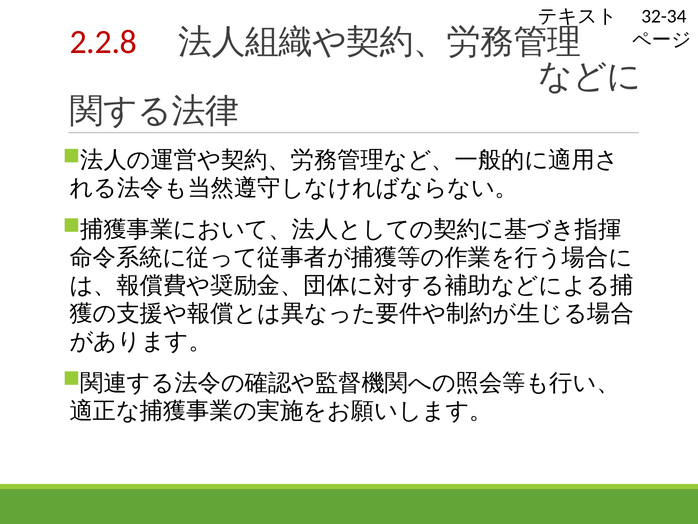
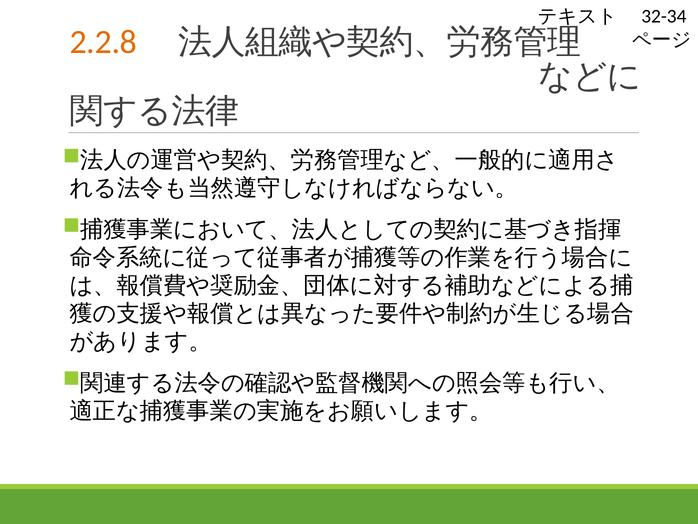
2.2.8 colour: red -> orange
